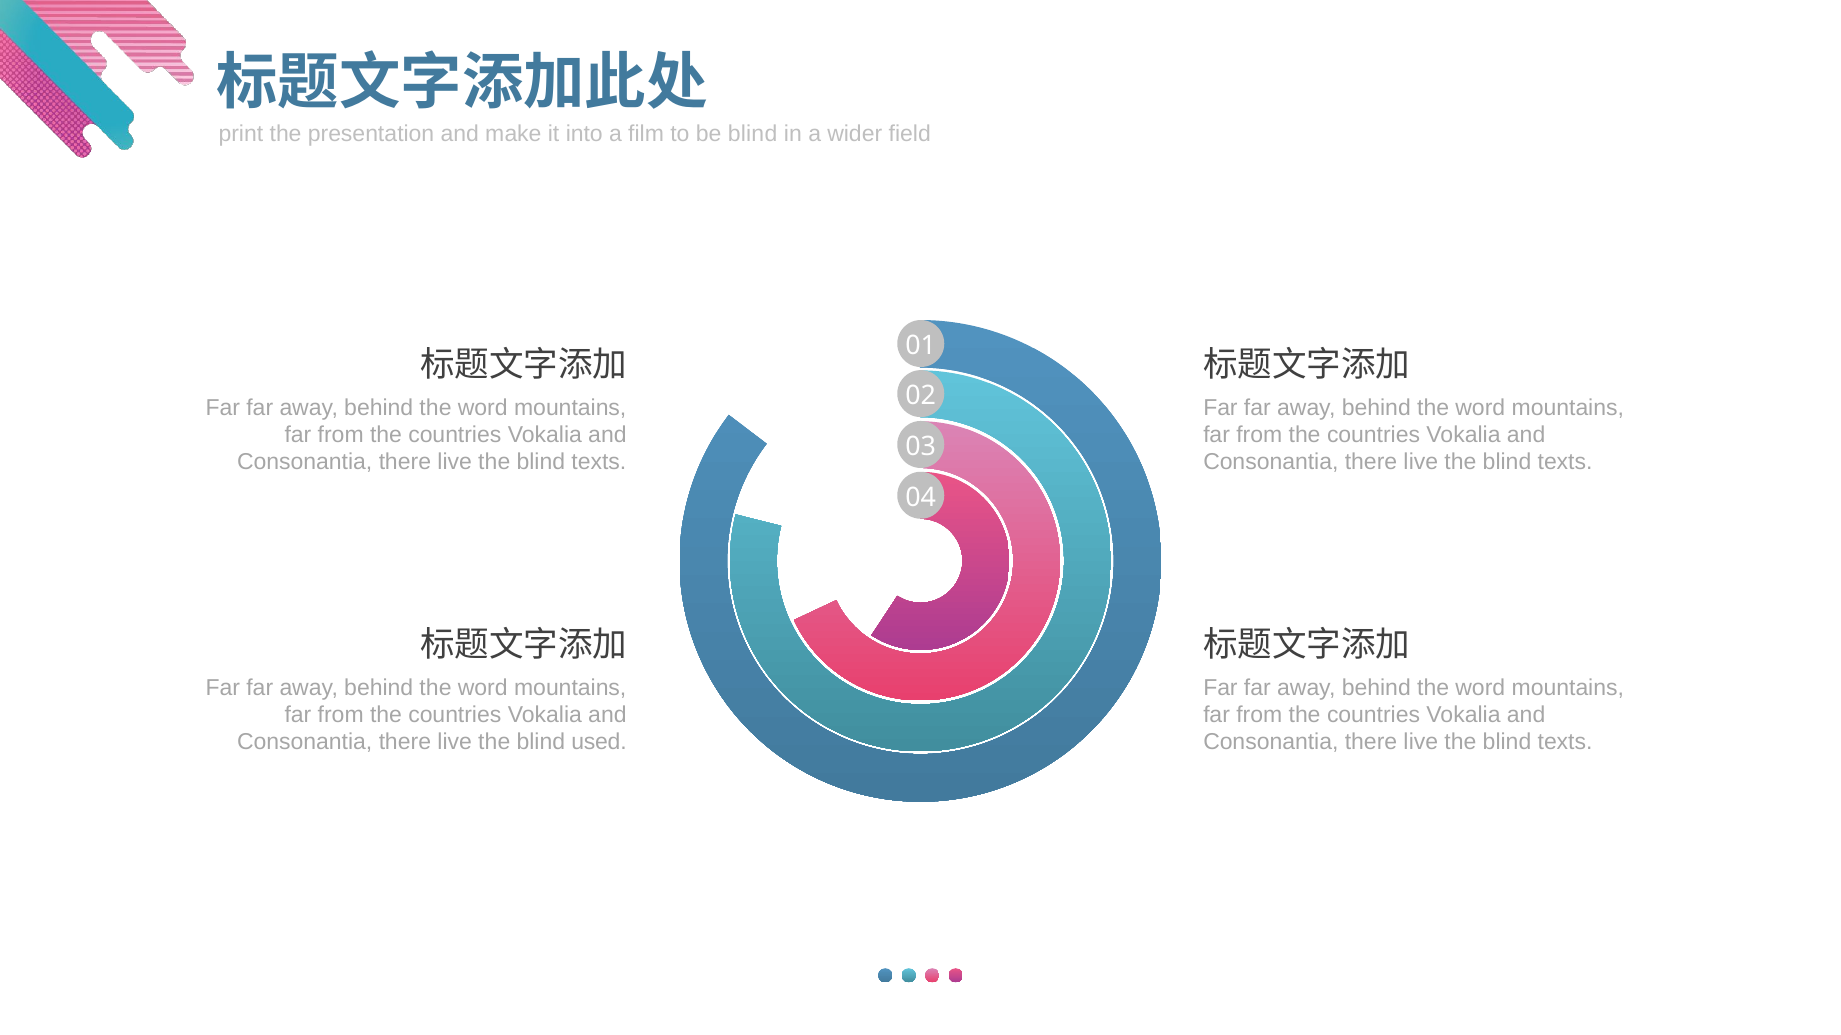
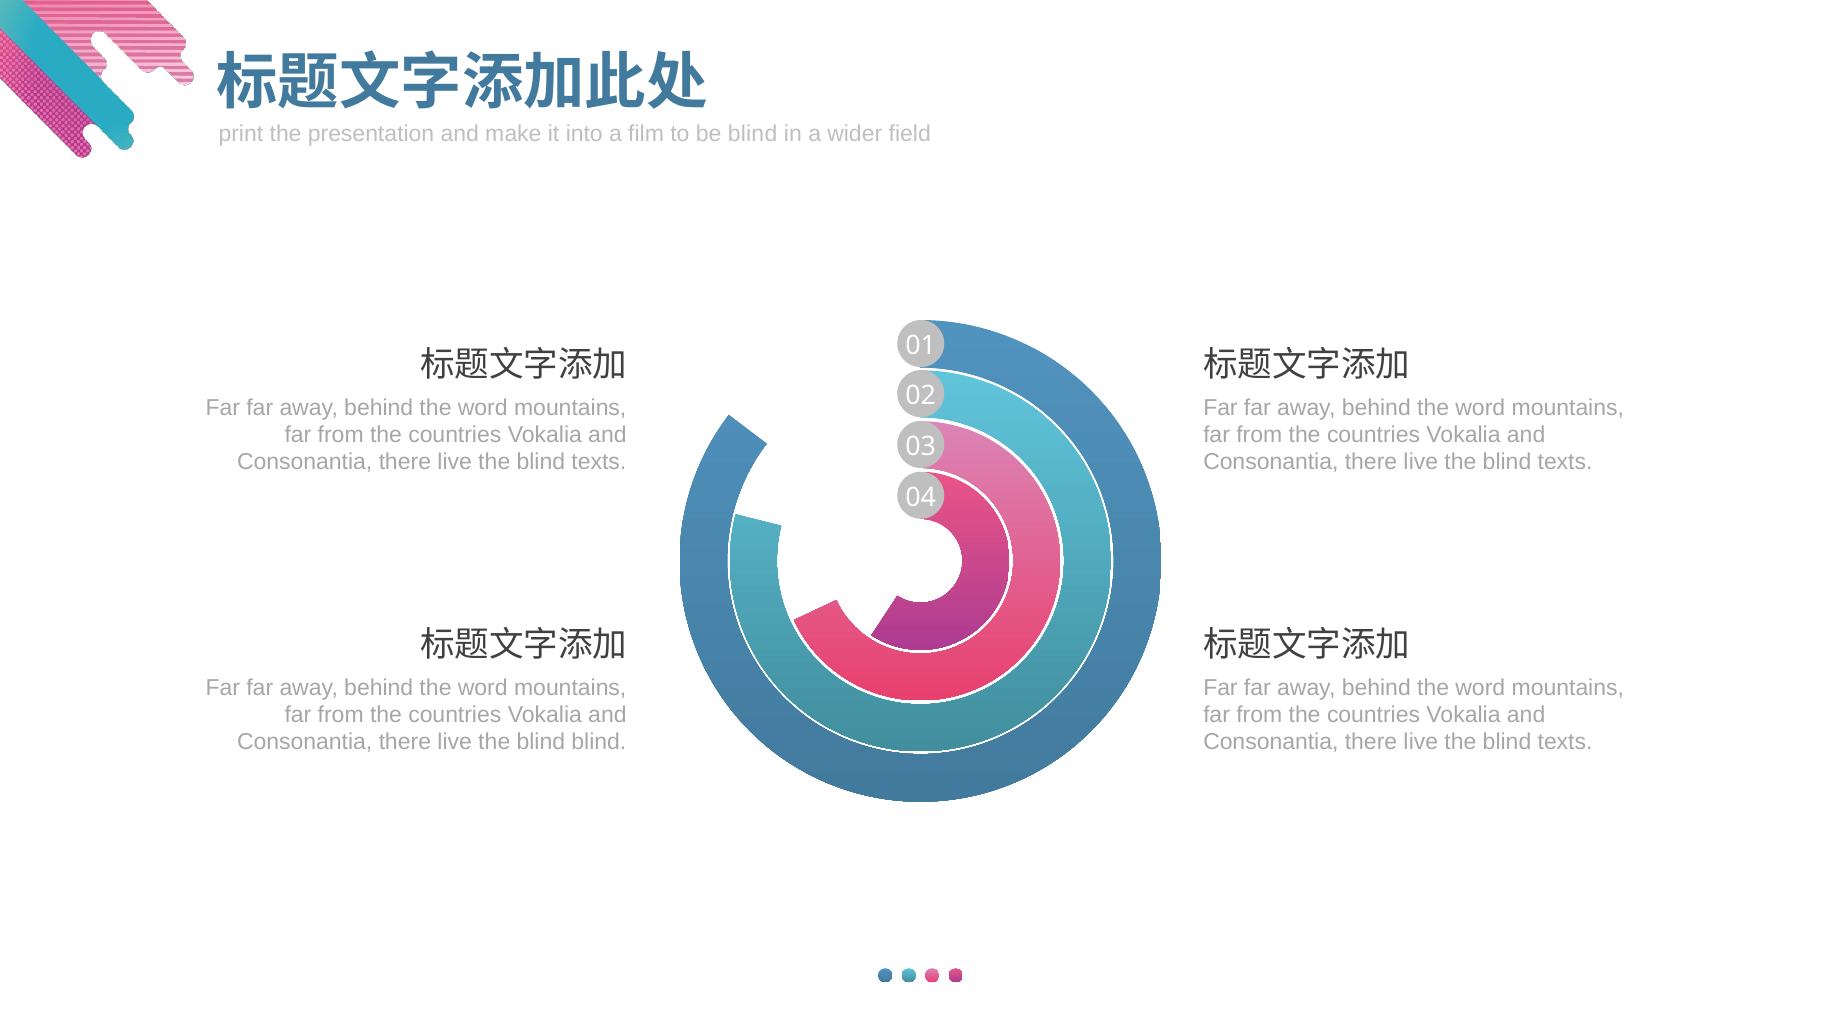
blind used: used -> blind
